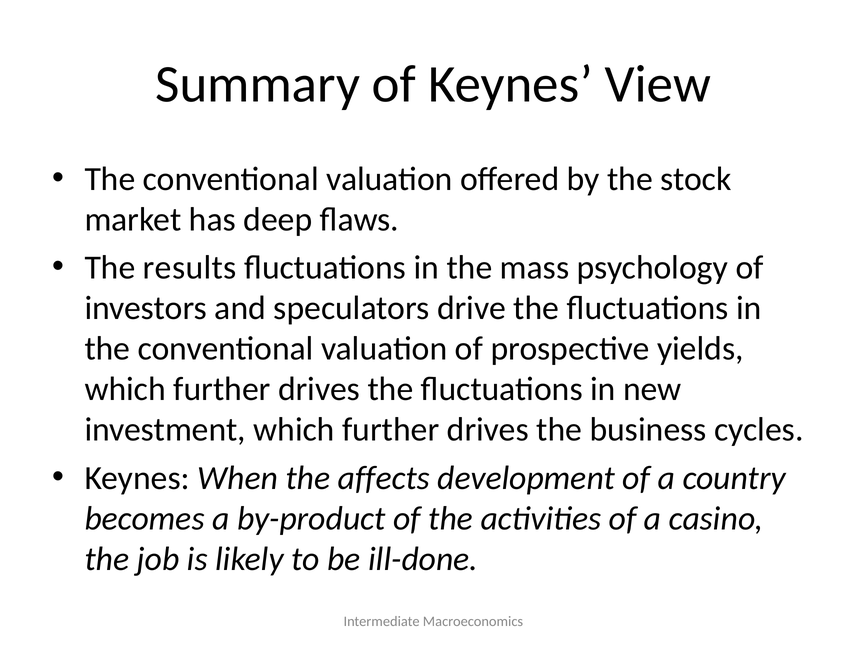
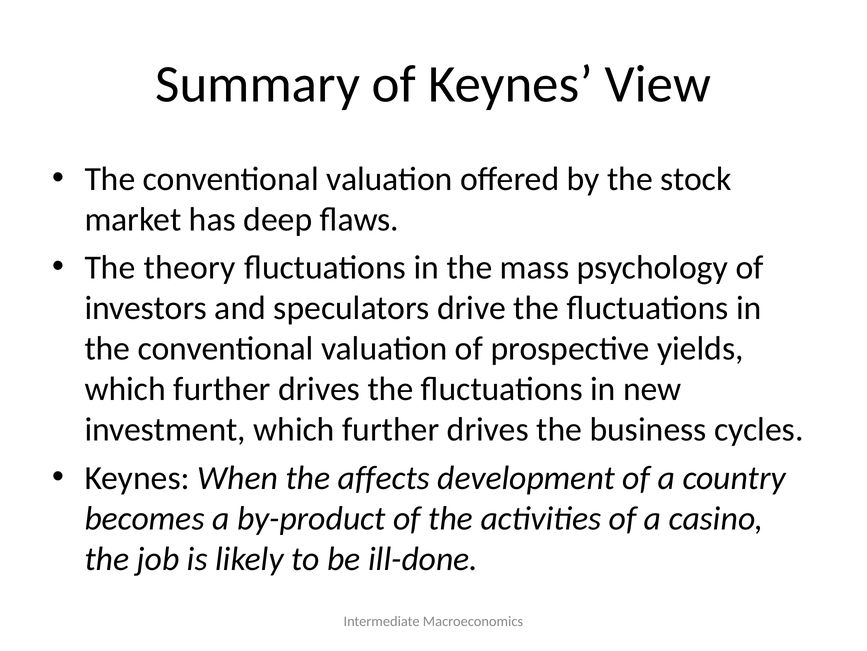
results: results -> theory
